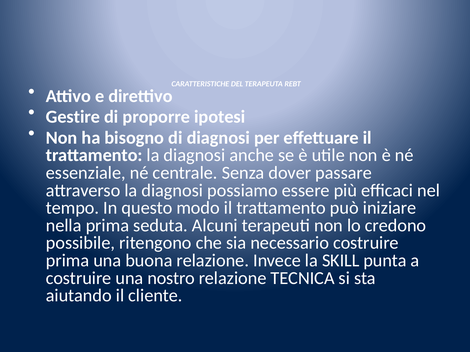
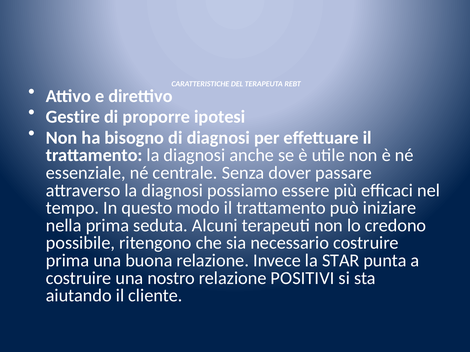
SKILL: SKILL -> STAR
TECNICA: TECNICA -> POSITIVI
